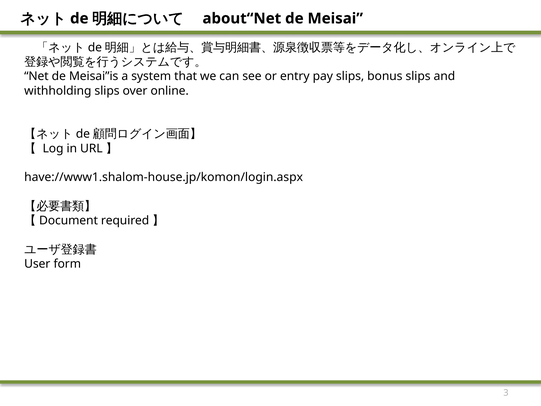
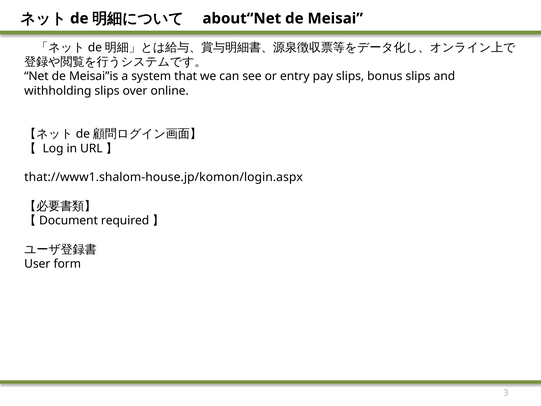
have://www1.shalom-house.jp/komon/login.aspx: have://www1.shalom-house.jp/komon/login.aspx -> that://www1.shalom-house.jp/komon/login.aspx
